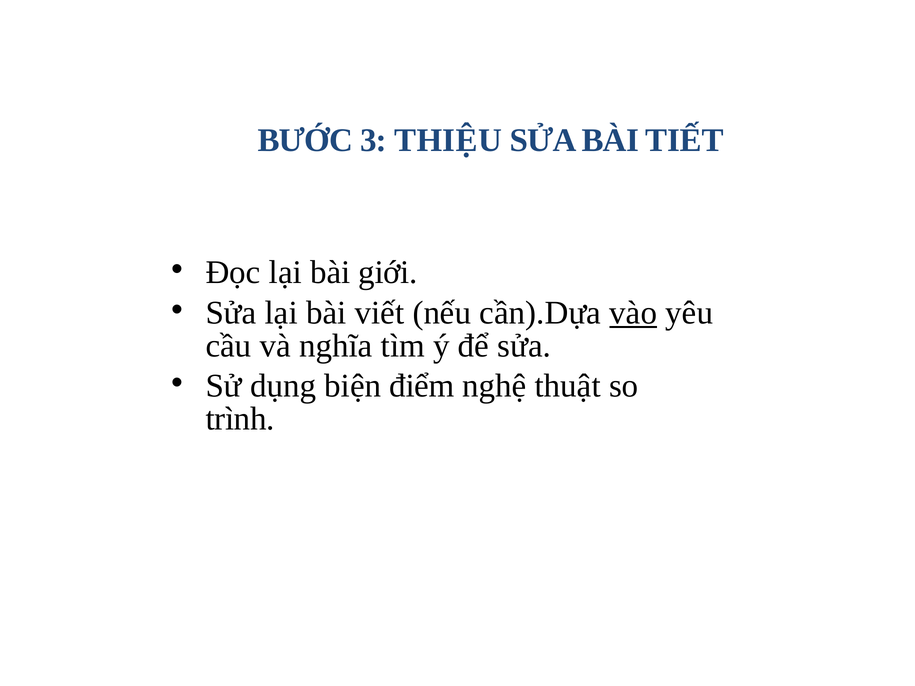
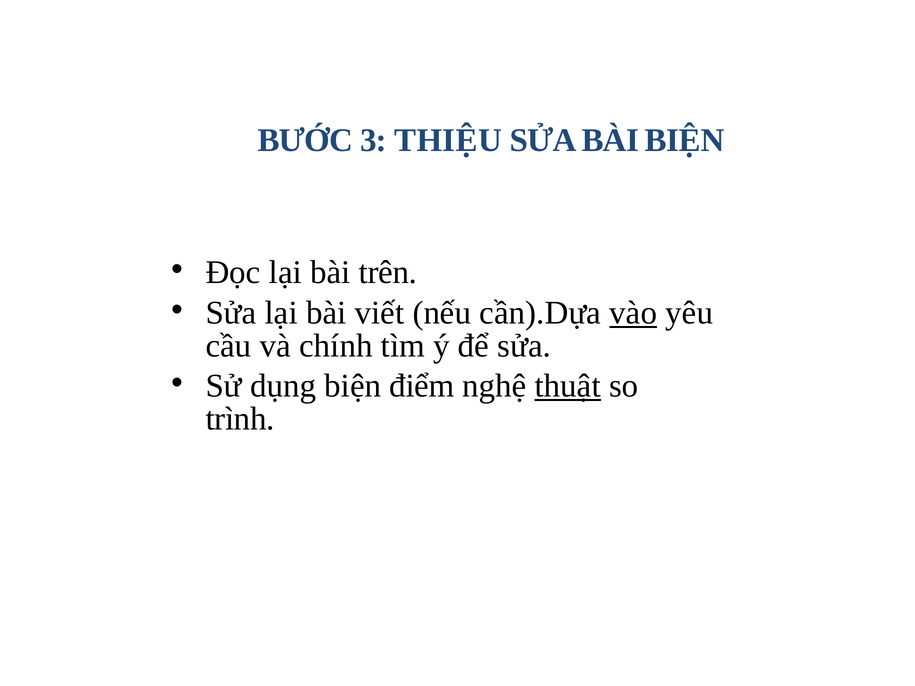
BÀI TIẾT: TIẾT -> BIỆN
giới: giới -> trên
nghĩa: nghĩa -> chính
thuật underline: none -> present
